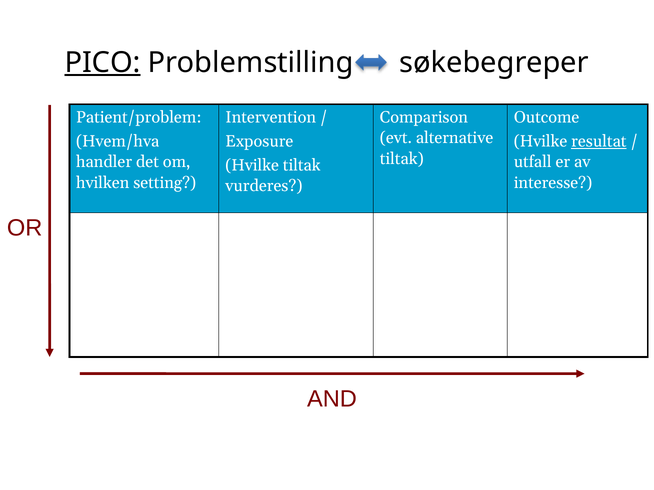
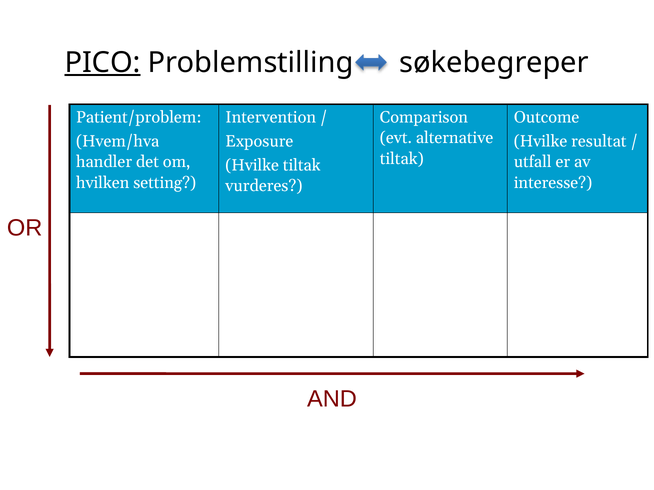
resultat underline: present -> none
